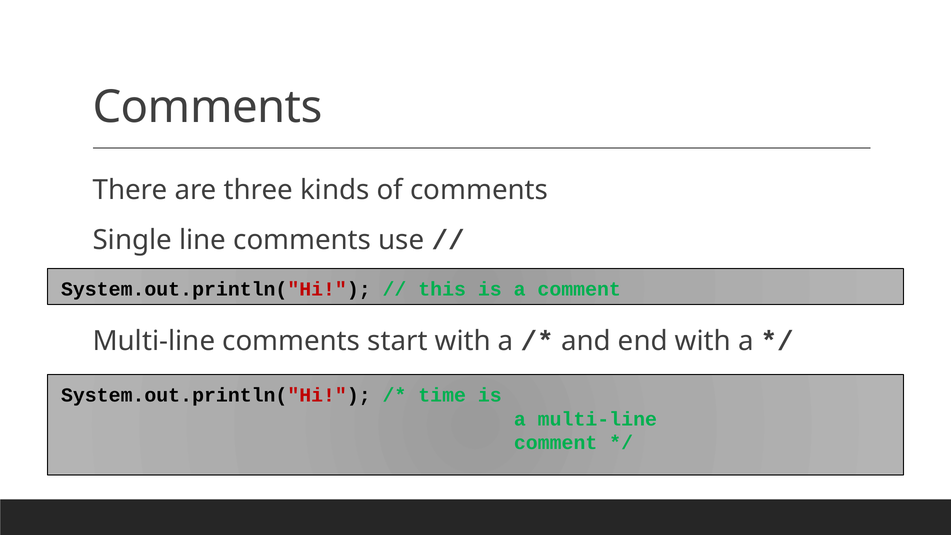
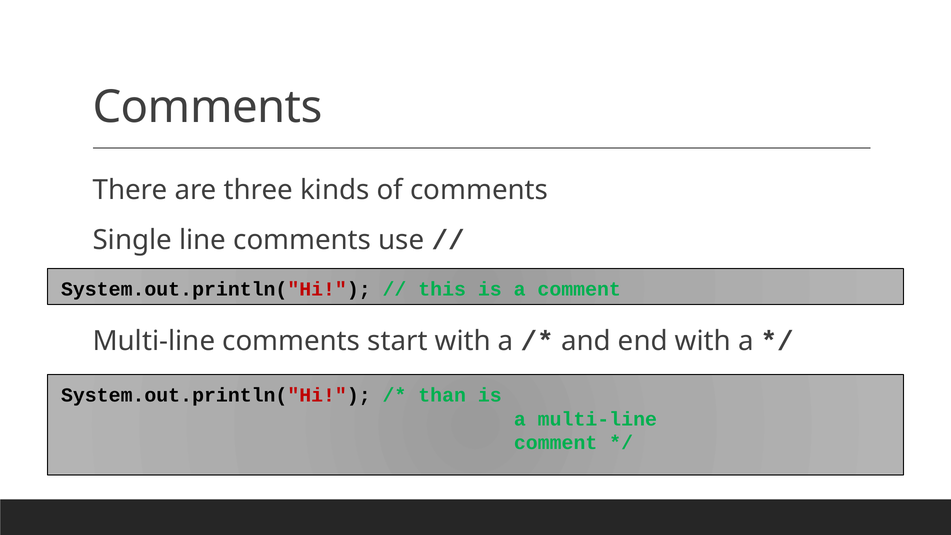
time: time -> than
